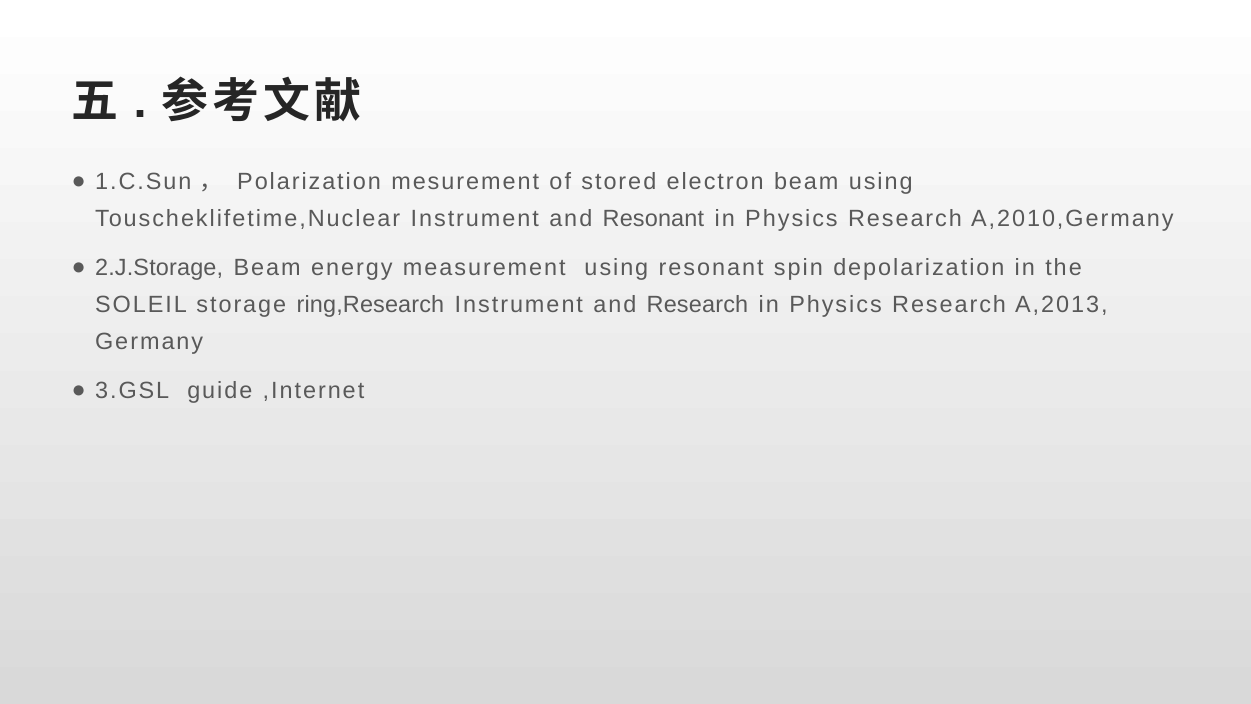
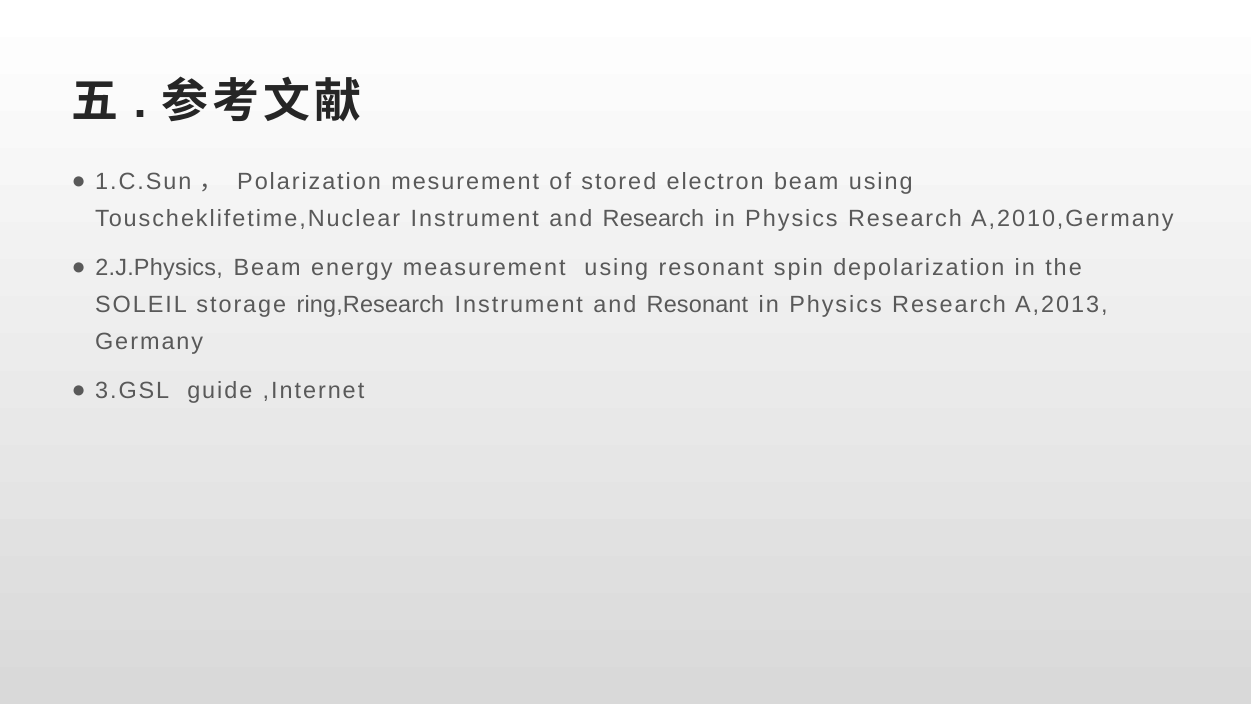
and Resonant: Resonant -> Research
2.J.Storage: 2.J.Storage -> 2.J.Physics
and Research: Research -> Resonant
